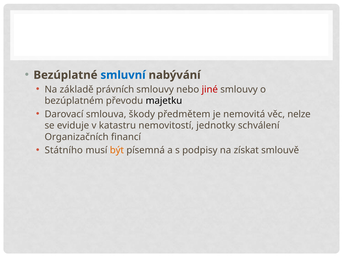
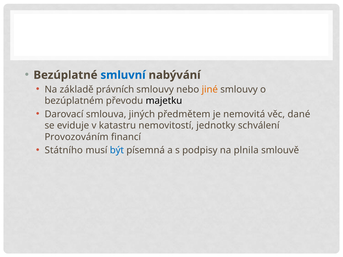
jiné colour: red -> orange
škody: škody -> jiných
nelze: nelze -> dané
Organizačních: Organizačních -> Provozováním
být colour: orange -> blue
získat: získat -> plnila
